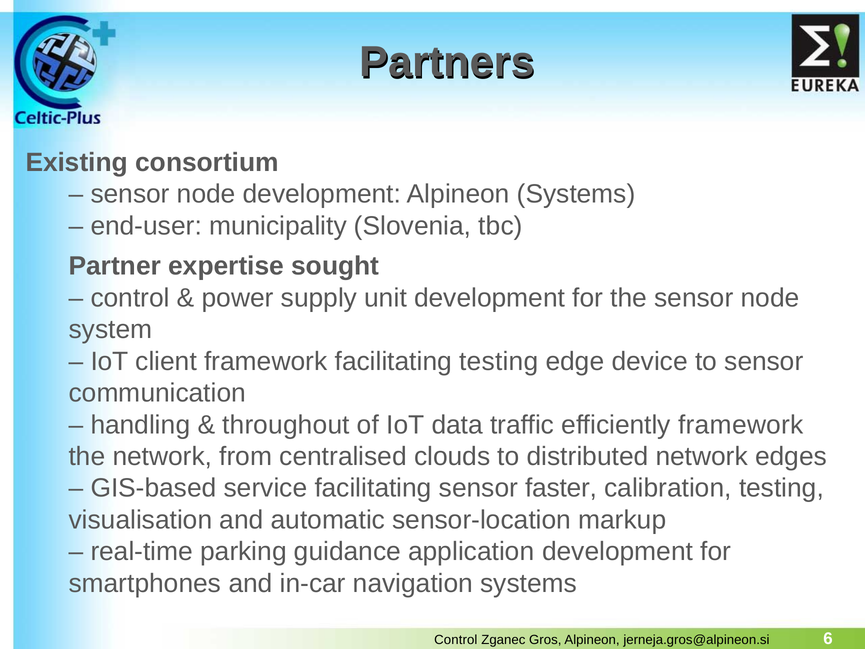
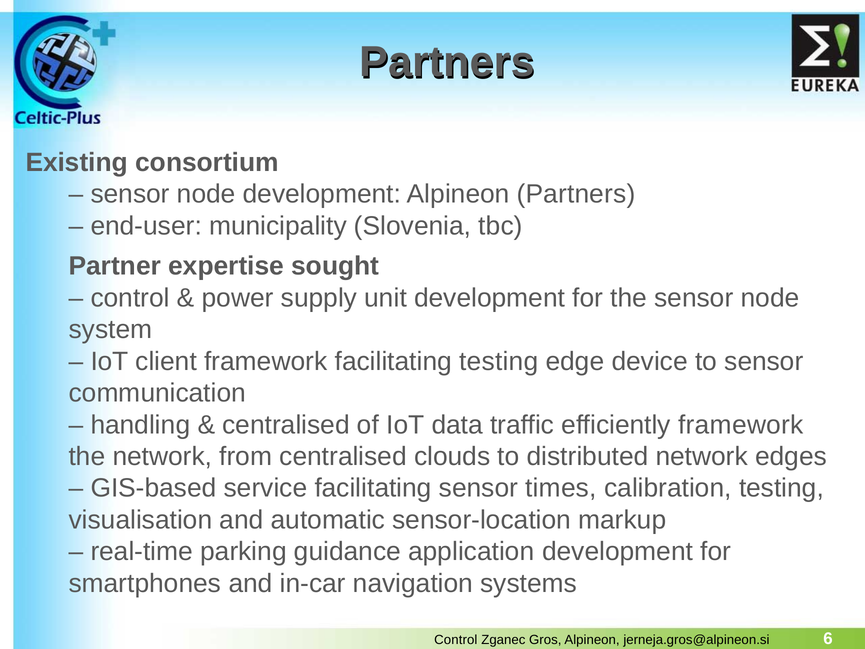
Alpineon Systems: Systems -> Partners
throughout at (286, 425): throughout -> centralised
faster: faster -> times
